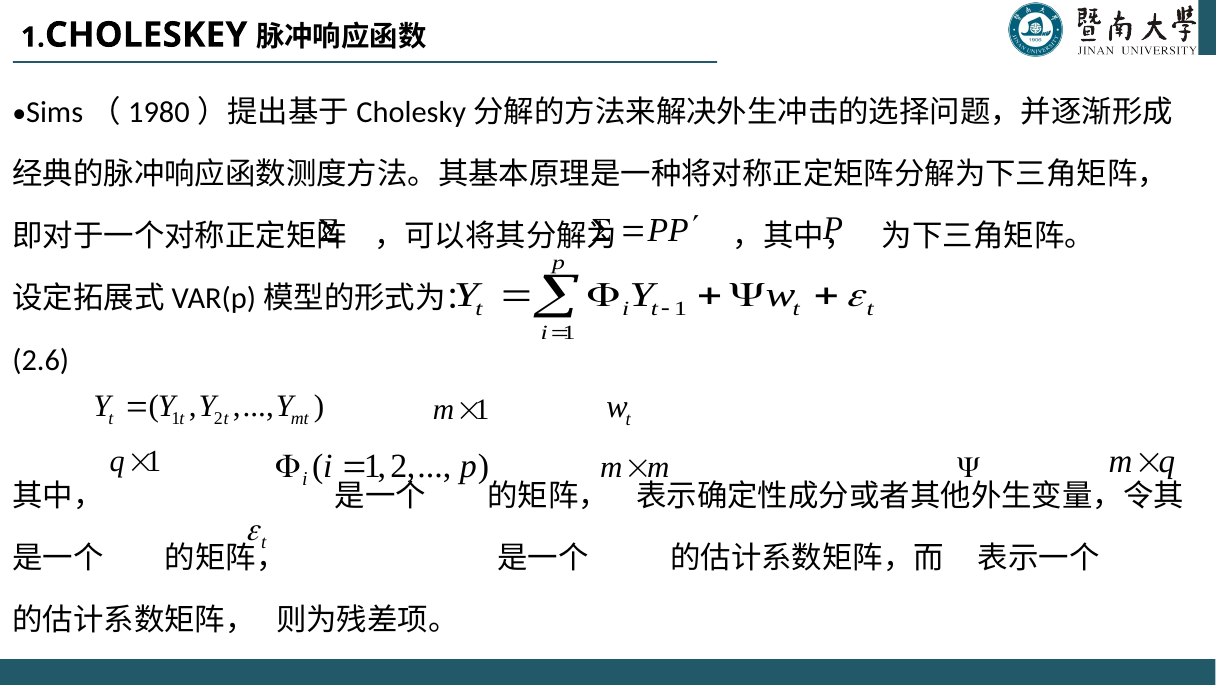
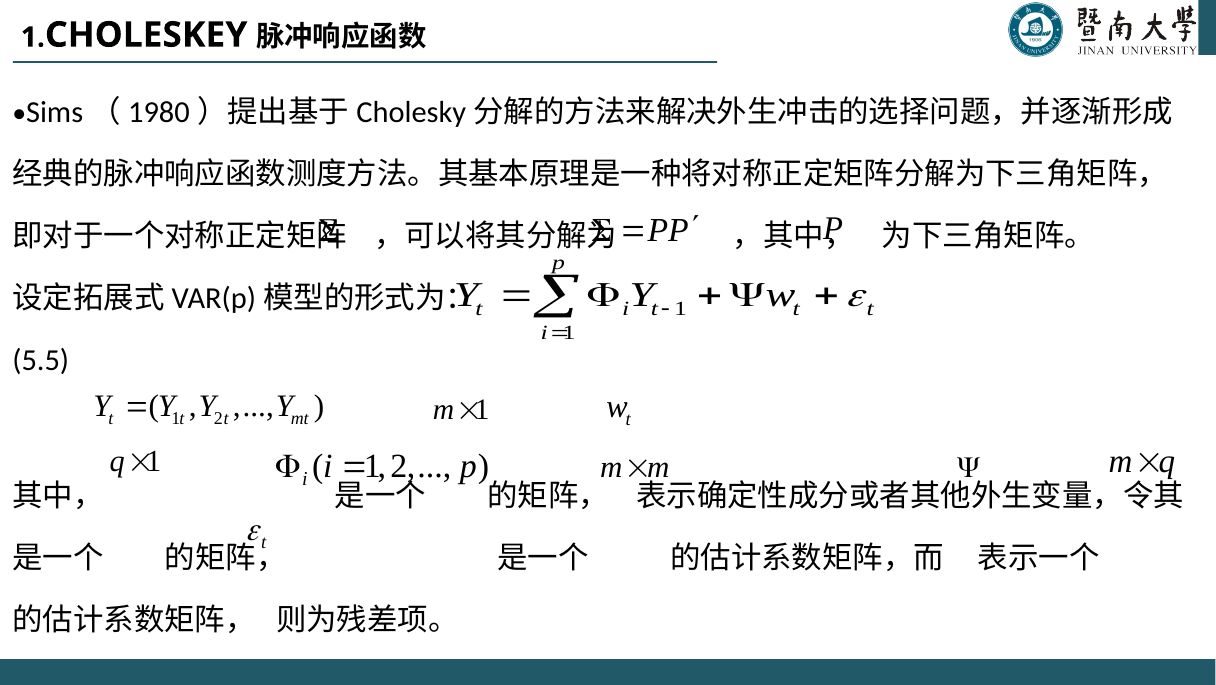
2.6: 2.6 -> 5.5
